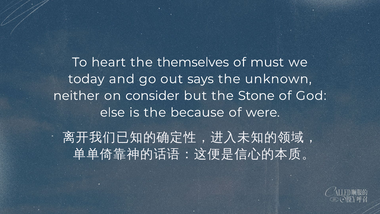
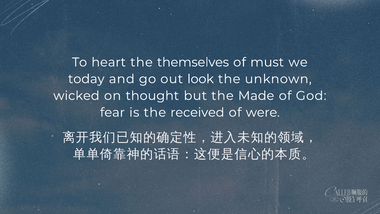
says: says -> look
neither: neither -> wicked
consider: consider -> thought
Stone: Stone -> Made
else: else -> fear
because: because -> received
